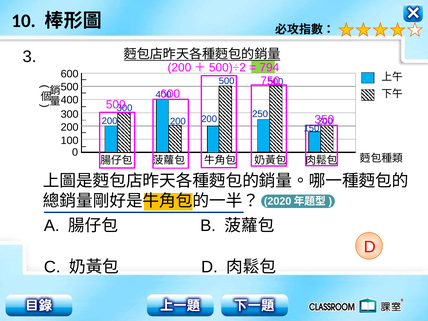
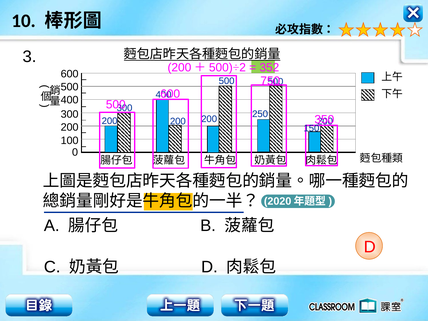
794: 794 -> 352
